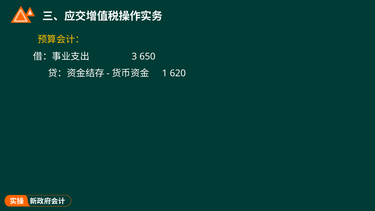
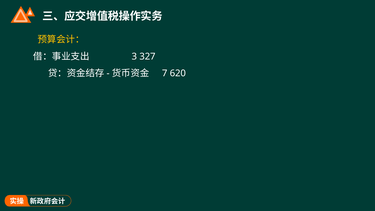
650: 650 -> 327
1: 1 -> 7
